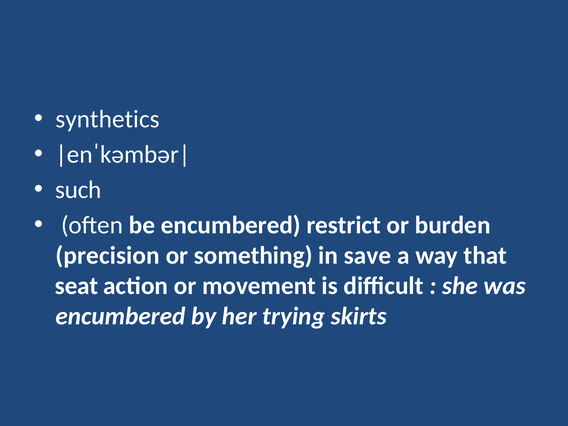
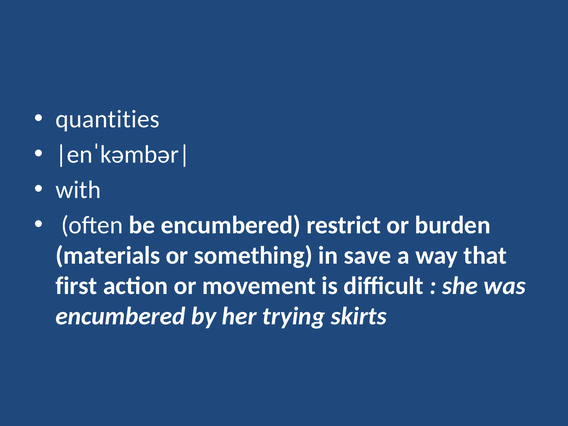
synthetics: synthetics -> quantities
such: such -> with
precision: precision -> materials
seat: seat -> first
